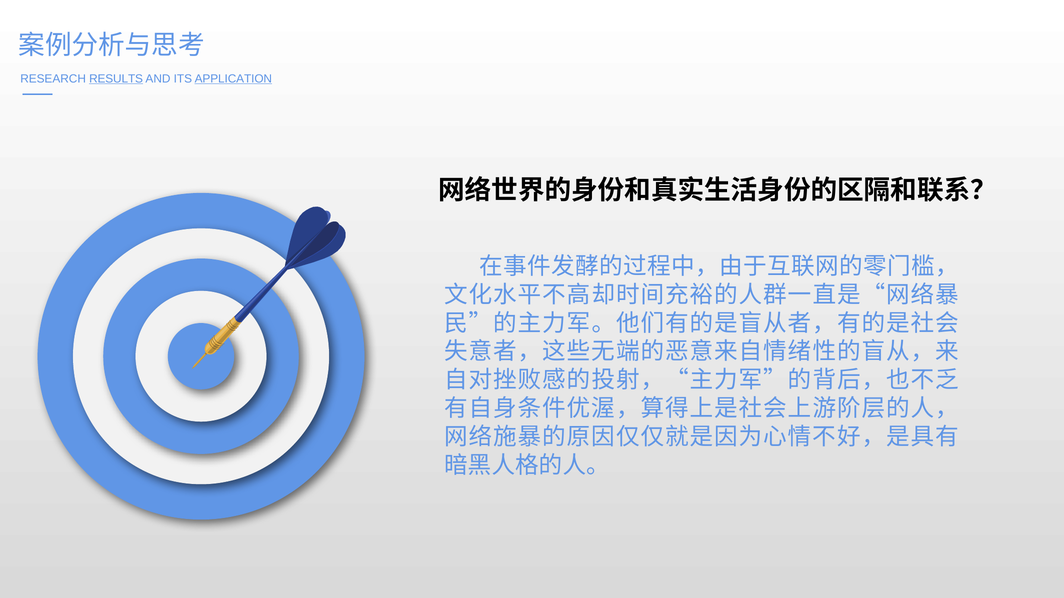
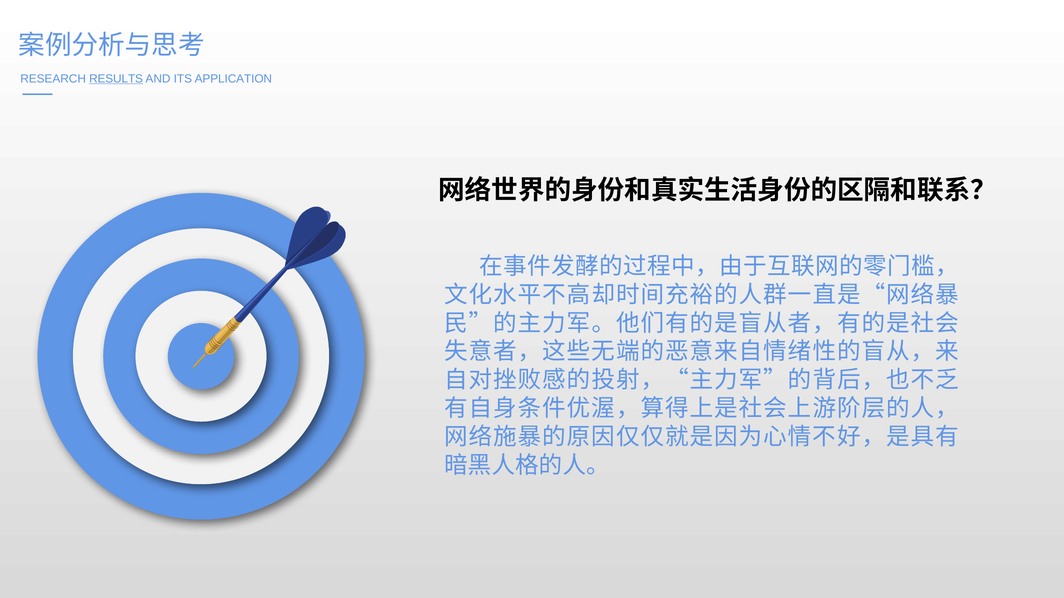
APPLICATION underline: present -> none
